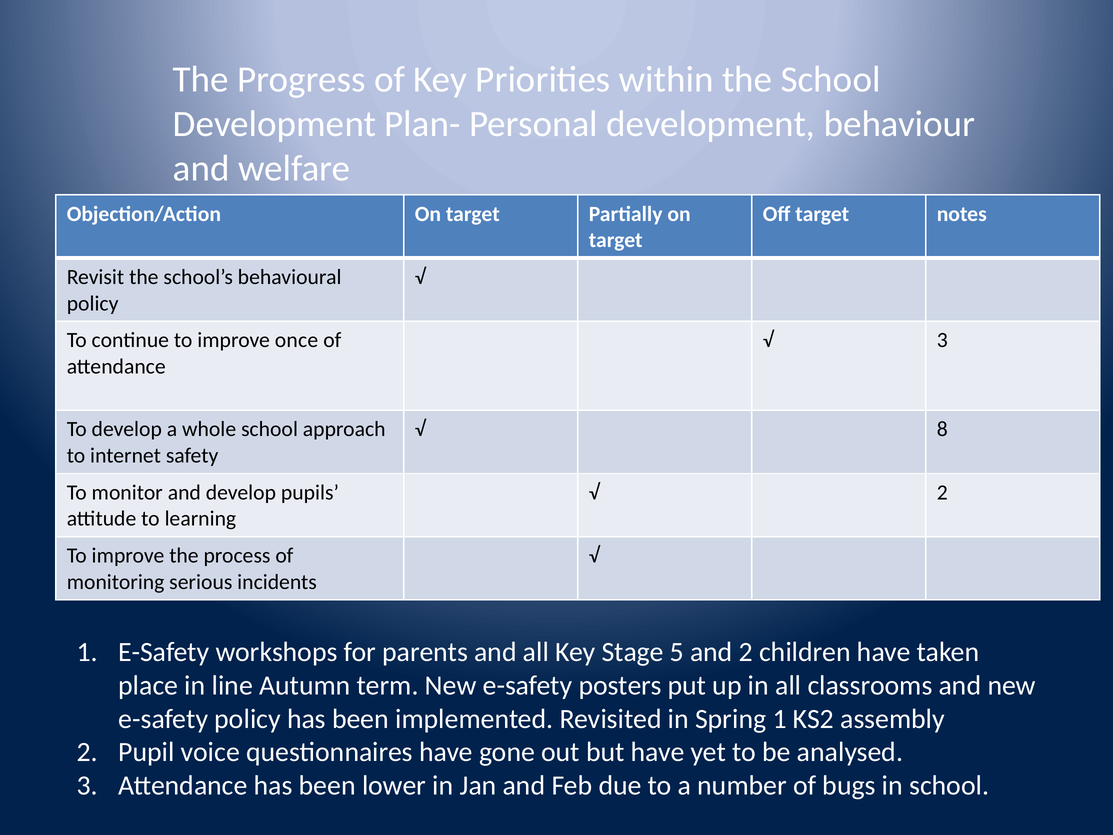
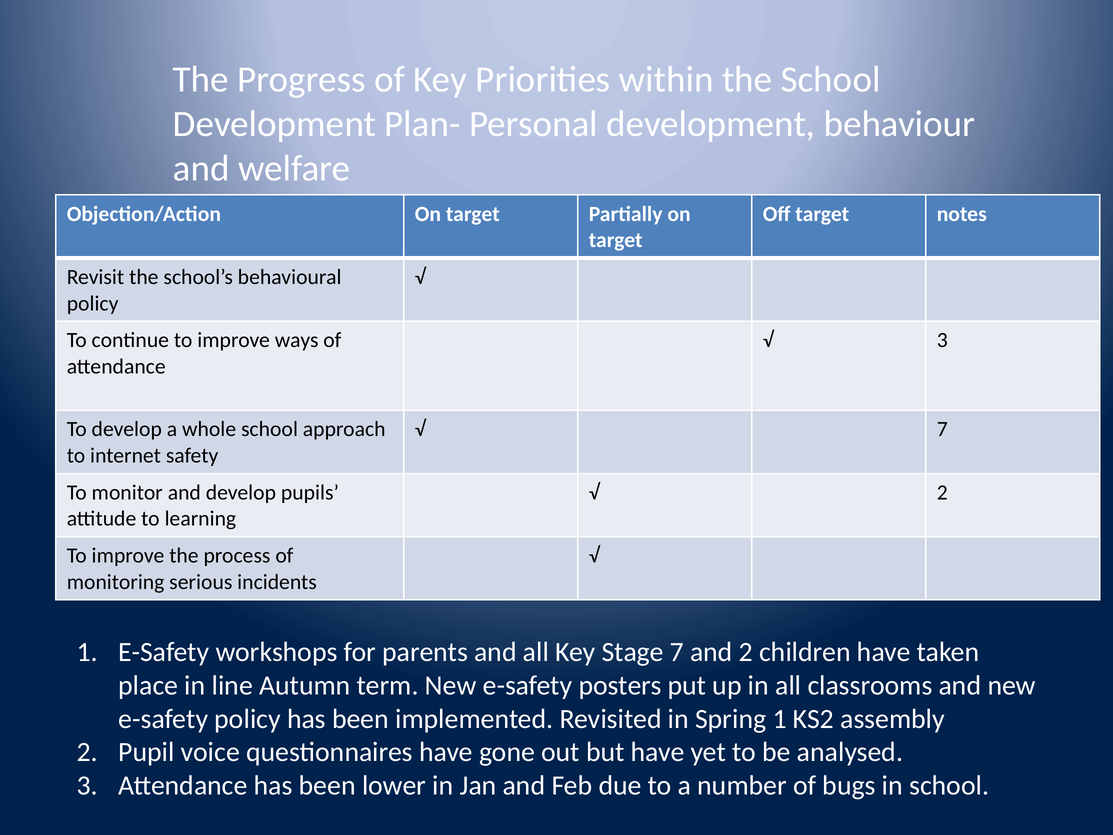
once: once -> ways
8 at (942, 429): 8 -> 7
Stage 5: 5 -> 7
